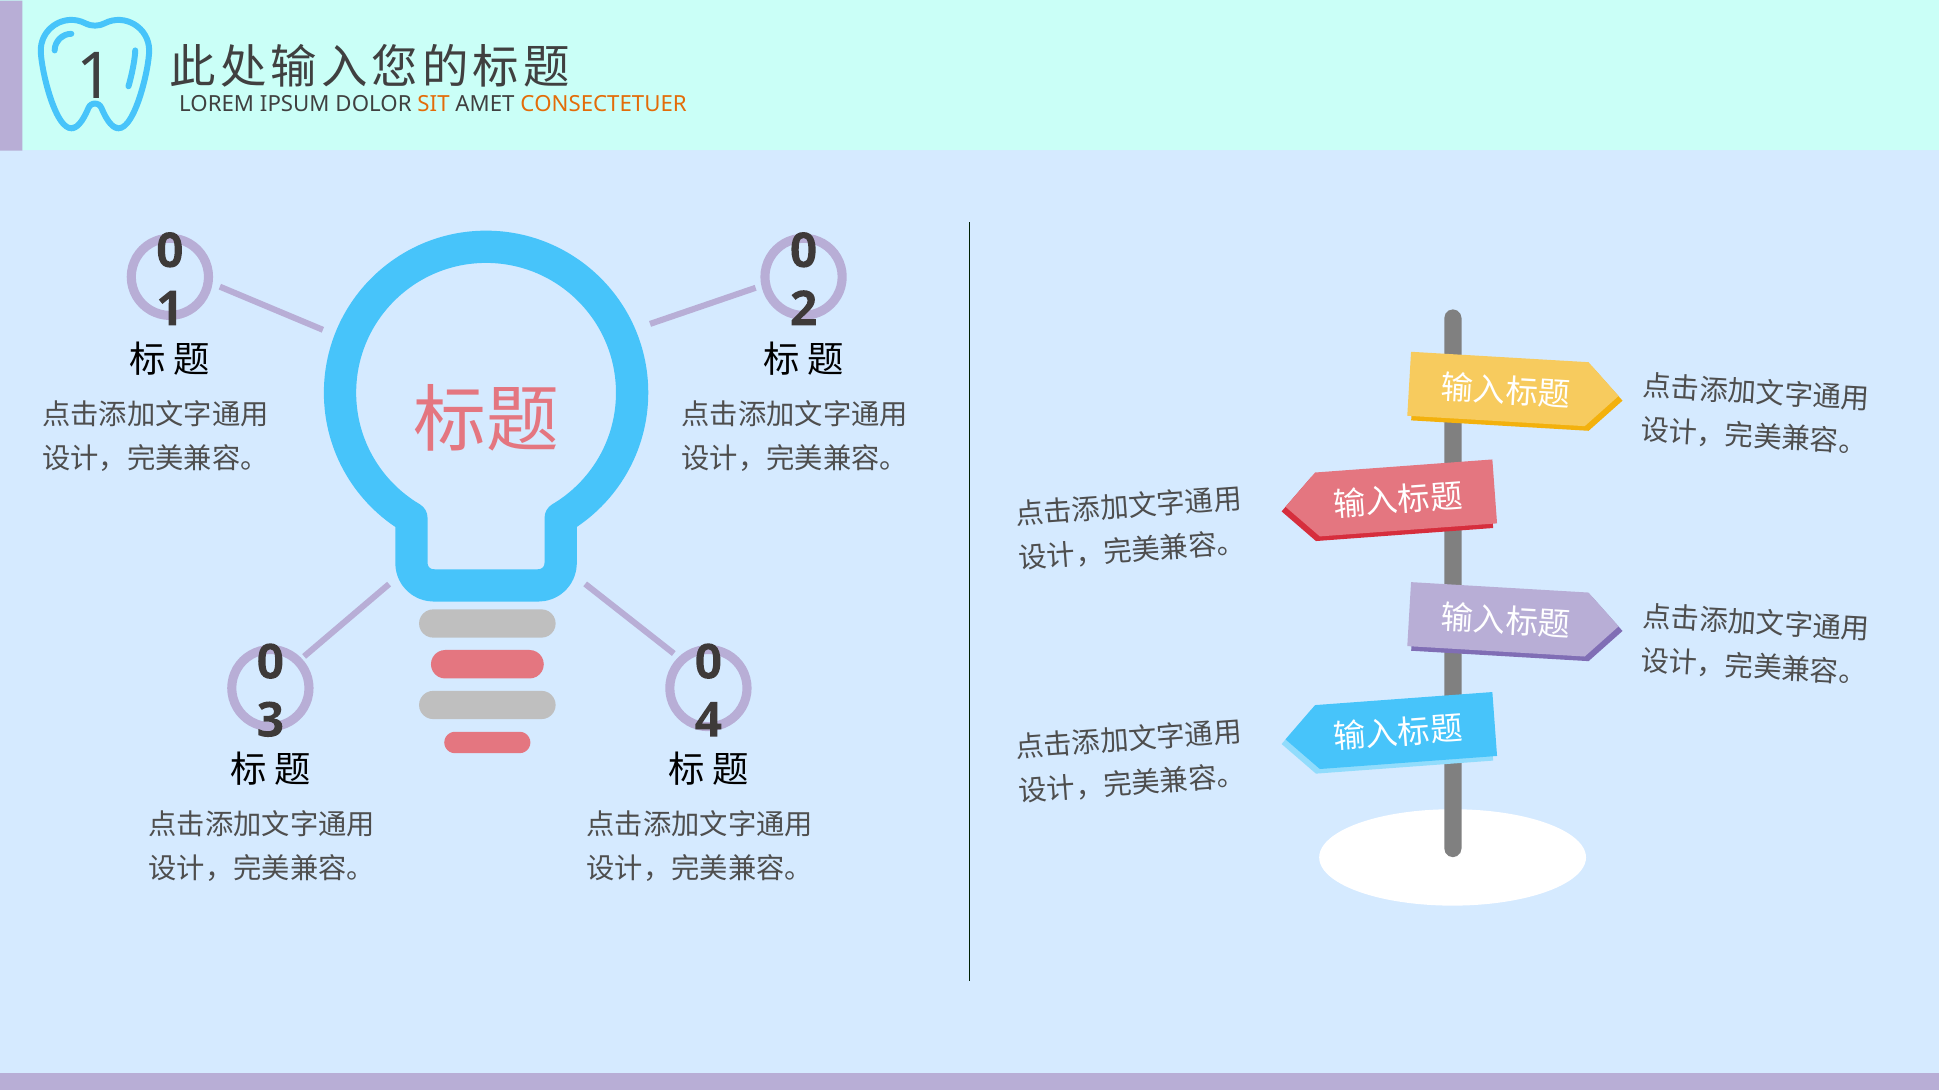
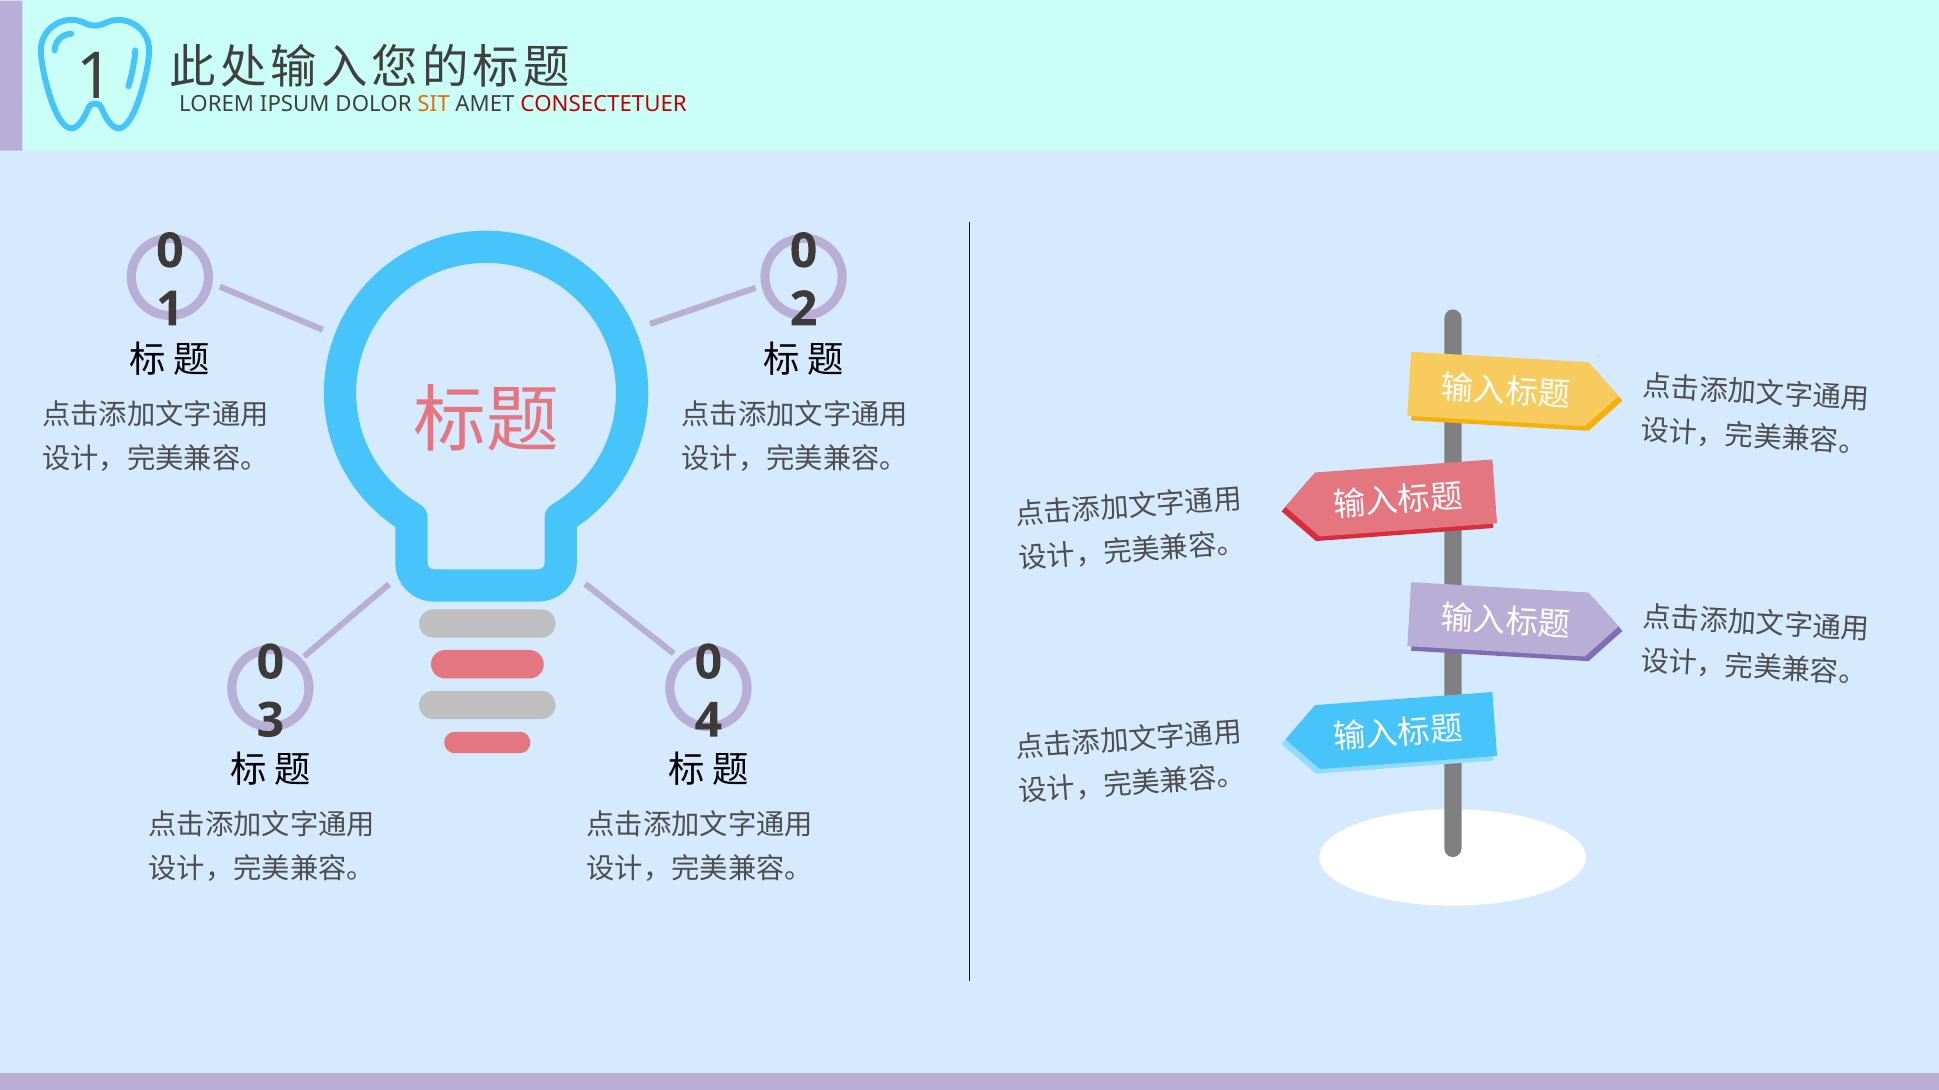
CONSECTETUER colour: orange -> red
